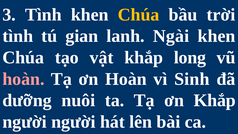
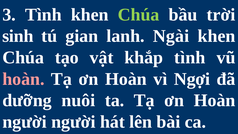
Chúa at (139, 15) colour: yellow -> light green
tình at (18, 36): tình -> sinh
khắp long: long -> tình
Sinh: Sinh -> Ngợi
ta Tạ ơn Khắp: Khắp -> Hoàn
